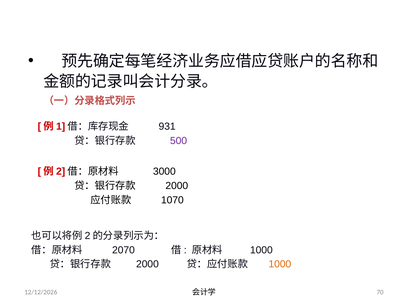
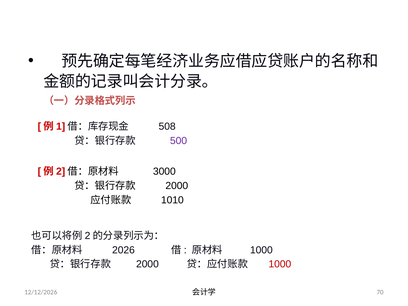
931: 931 -> 508
1070: 1070 -> 1010
2070: 2070 -> 2026
1000 at (280, 264) colour: orange -> red
